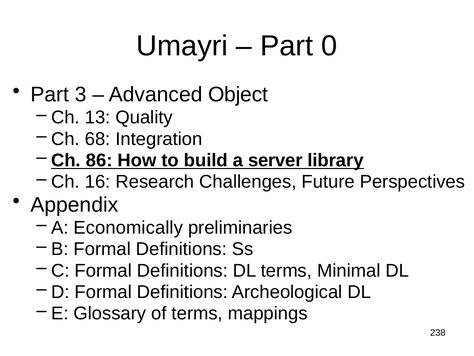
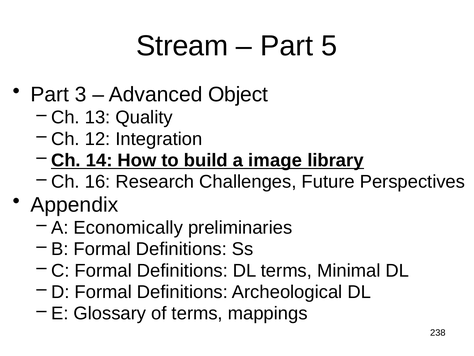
Umayri: Umayri -> Stream
0: 0 -> 5
68: 68 -> 12
86: 86 -> 14
server: server -> image
